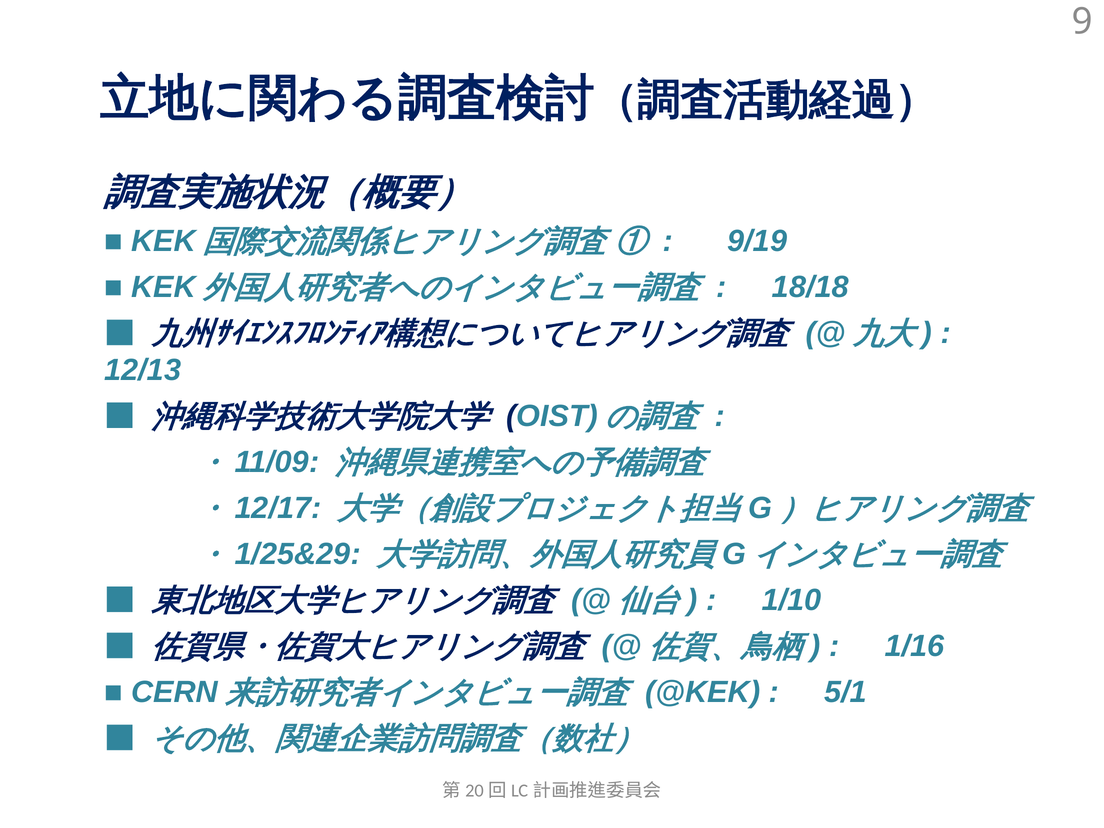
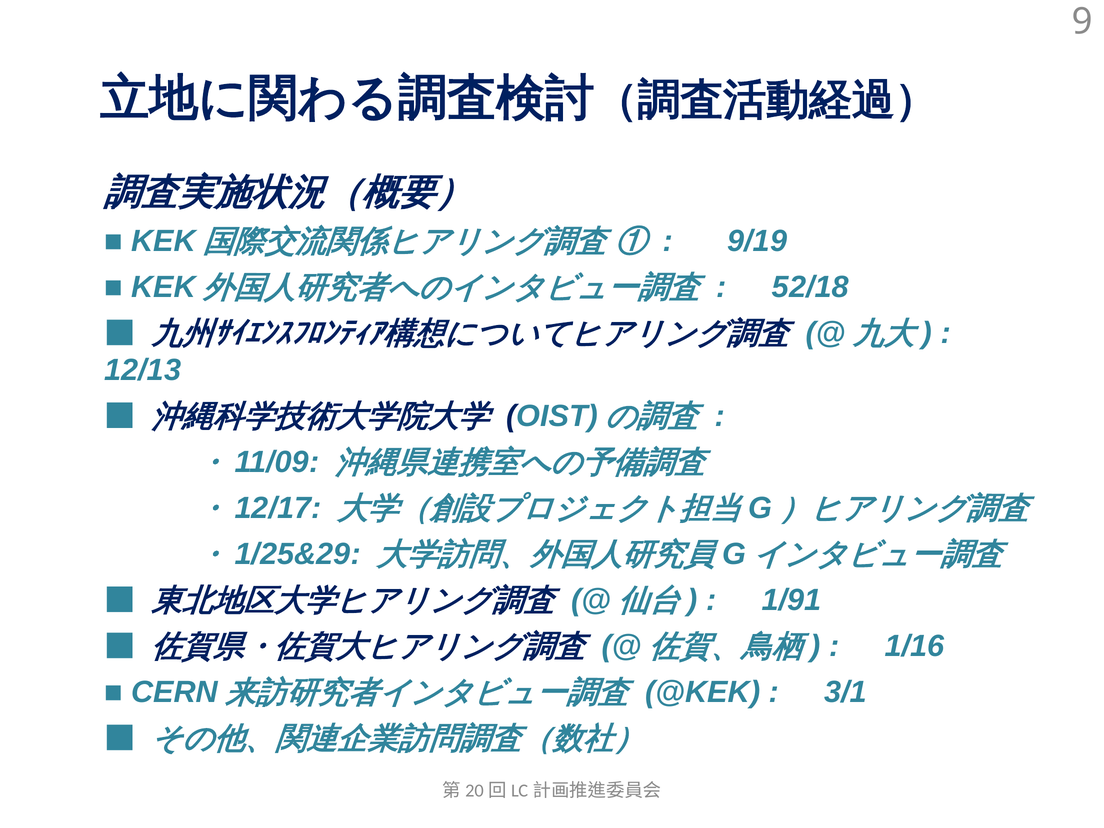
18/18: 18/18 -> 52/18
1/10: 1/10 -> 1/91
5/1: 5/1 -> 3/1
